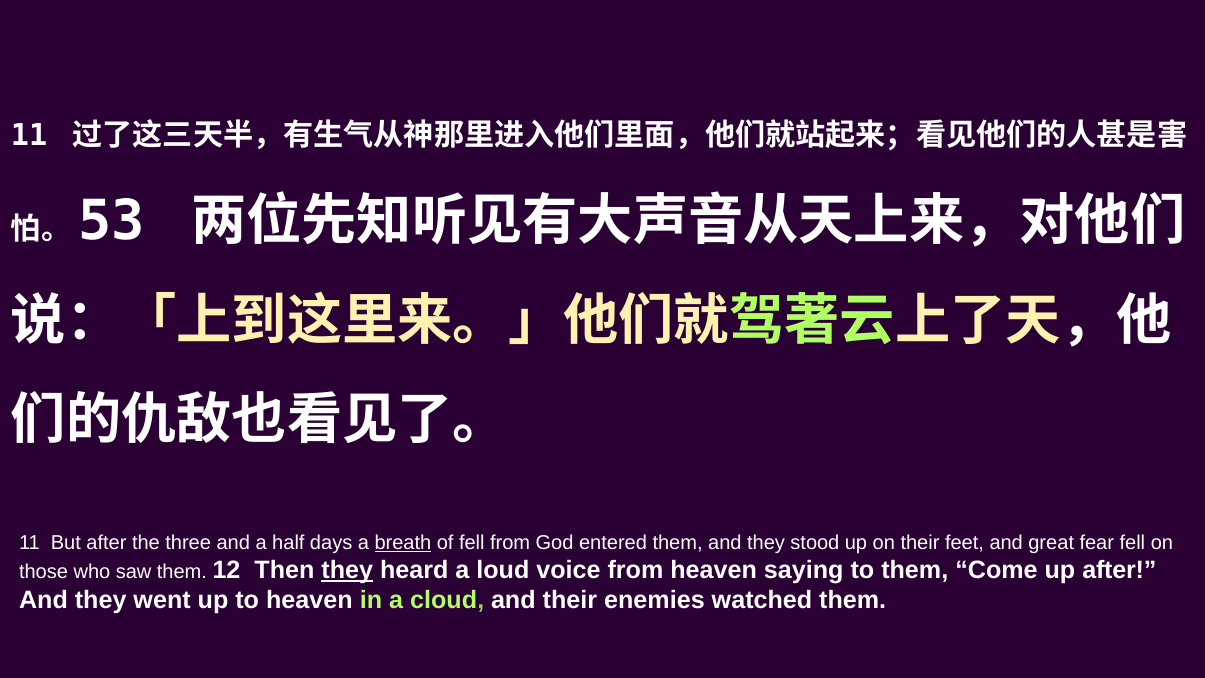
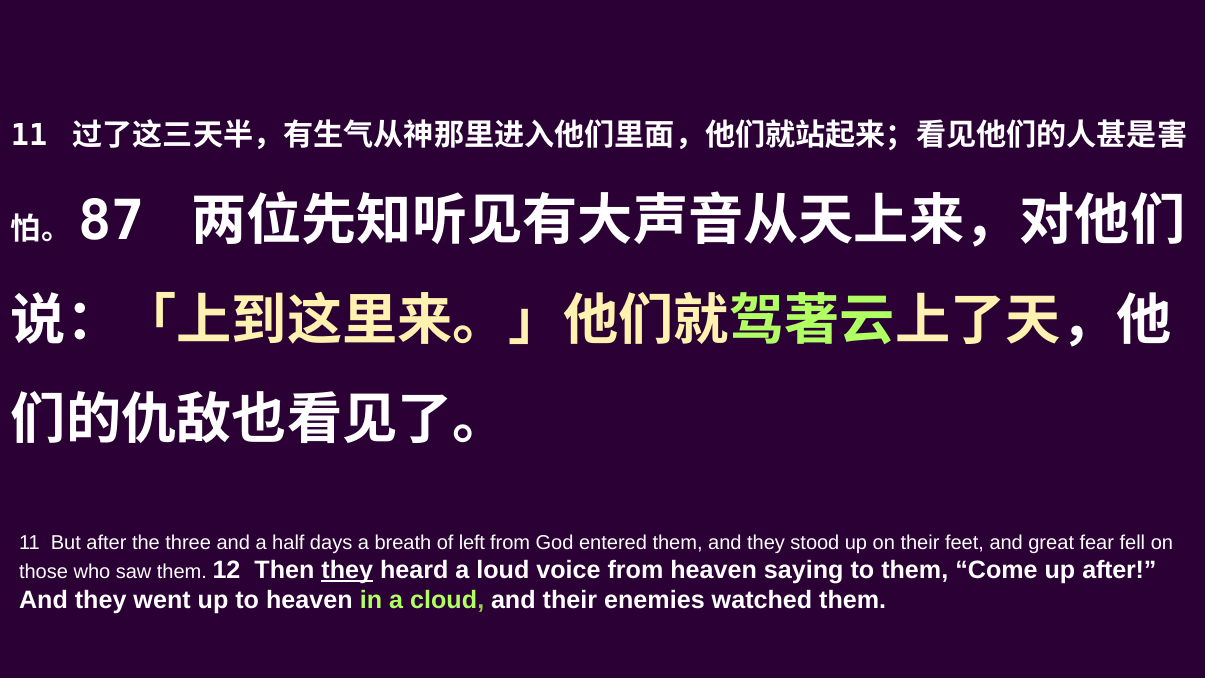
53: 53 -> 87
breath underline: present -> none
of fell: fell -> left
